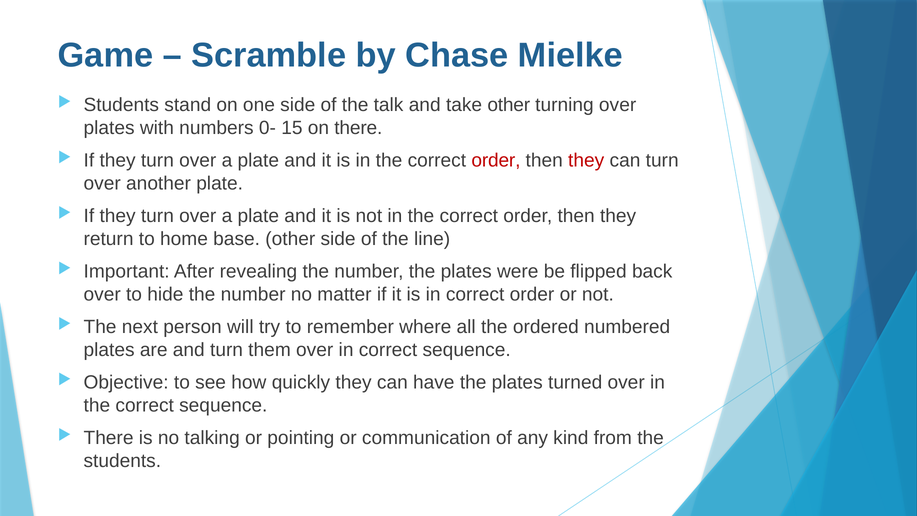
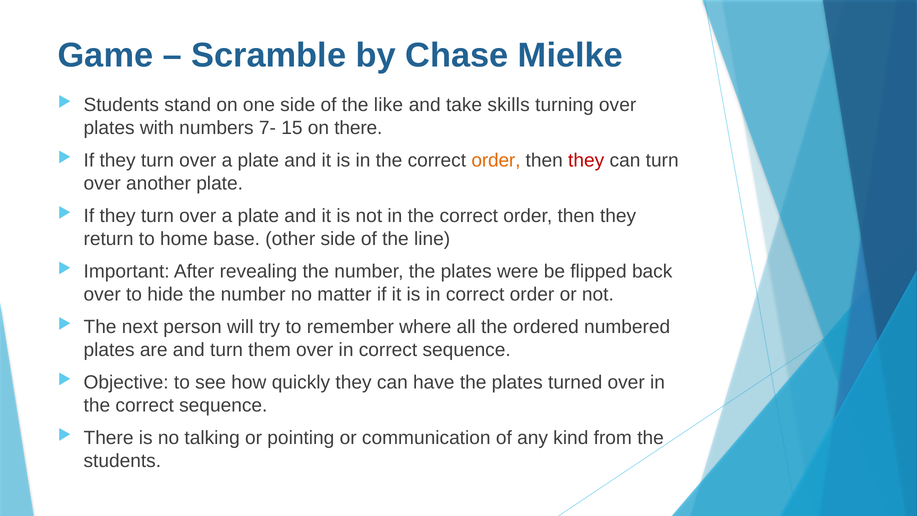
talk: talk -> like
take other: other -> skills
0-: 0- -> 7-
order at (496, 161) colour: red -> orange
